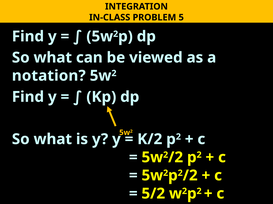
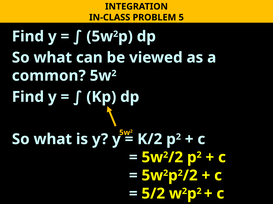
notation: notation -> common
